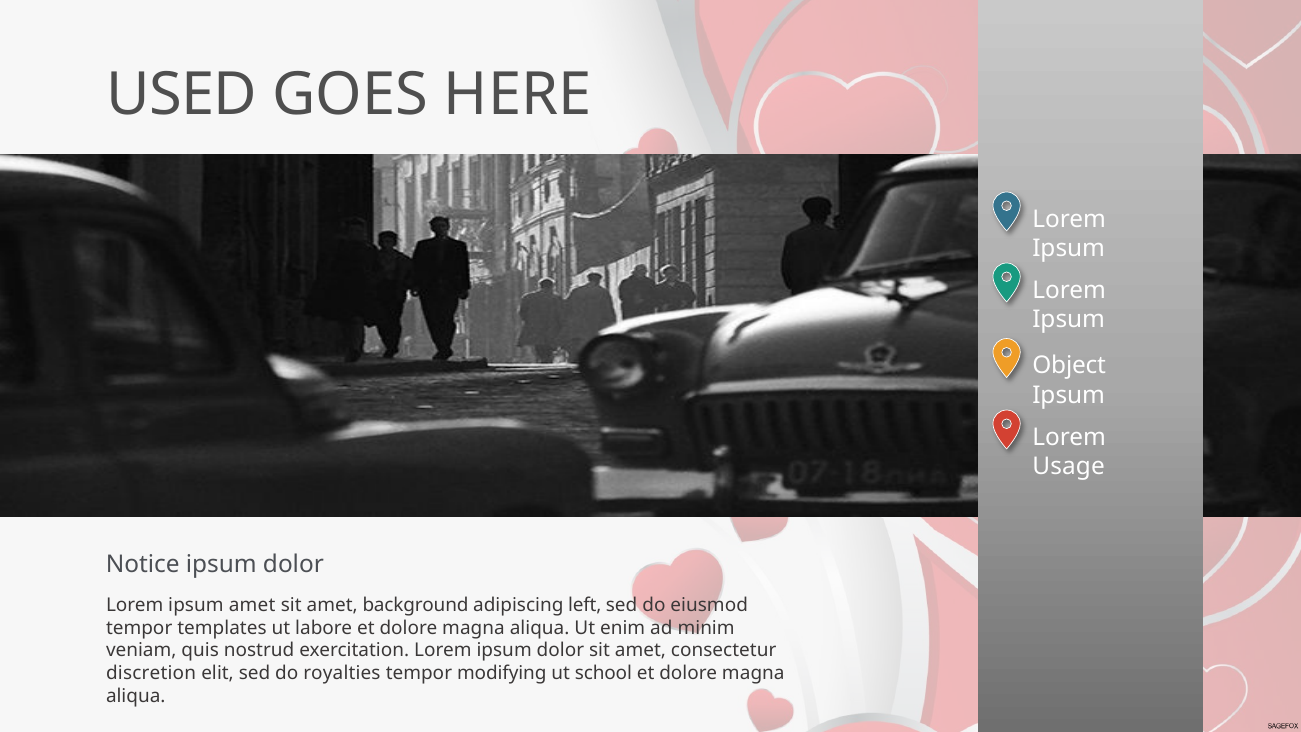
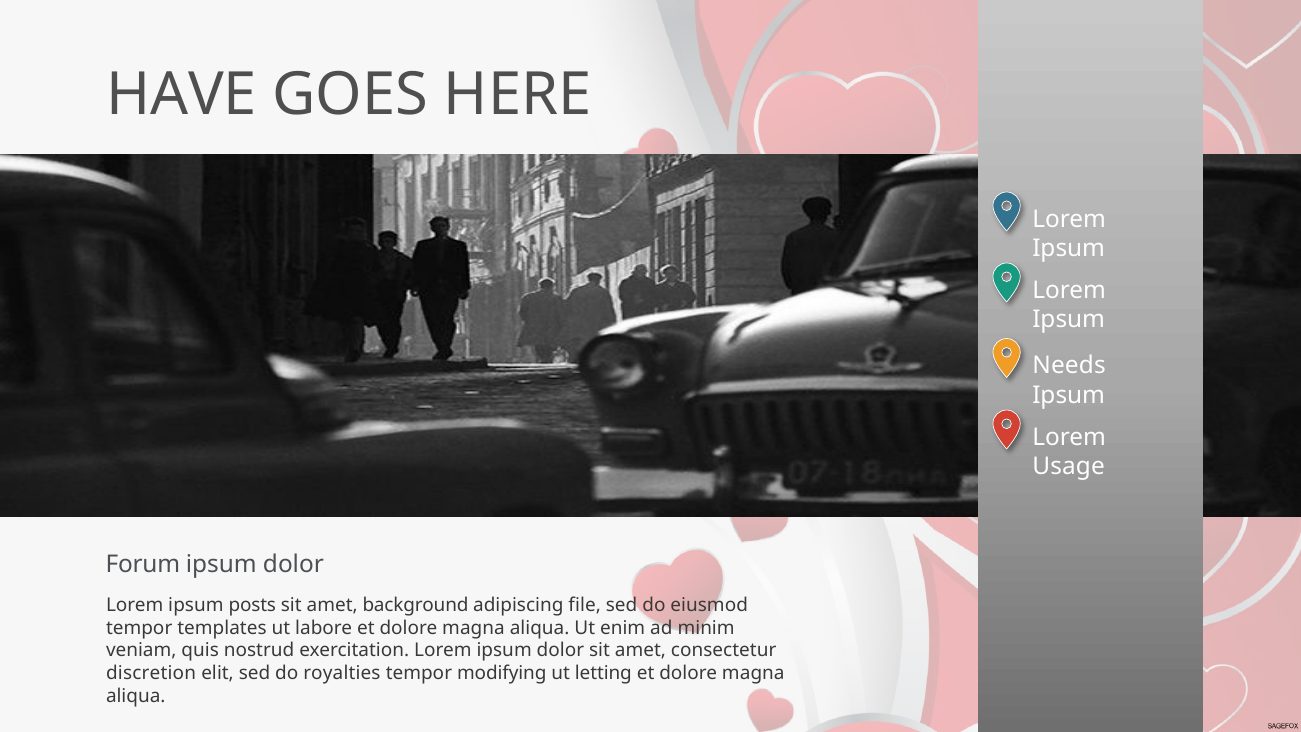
USED: USED -> HAVE
Object: Object -> Needs
Notice: Notice -> Forum
ipsum amet: amet -> posts
left: left -> file
school: school -> letting
